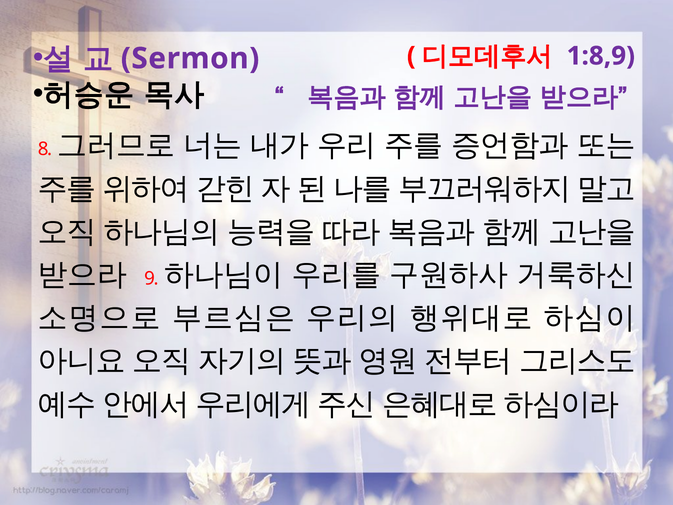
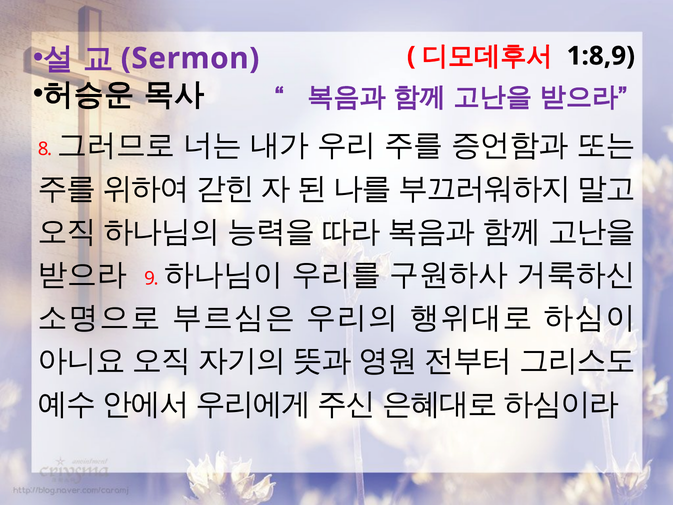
1:8,9 colour: purple -> black
